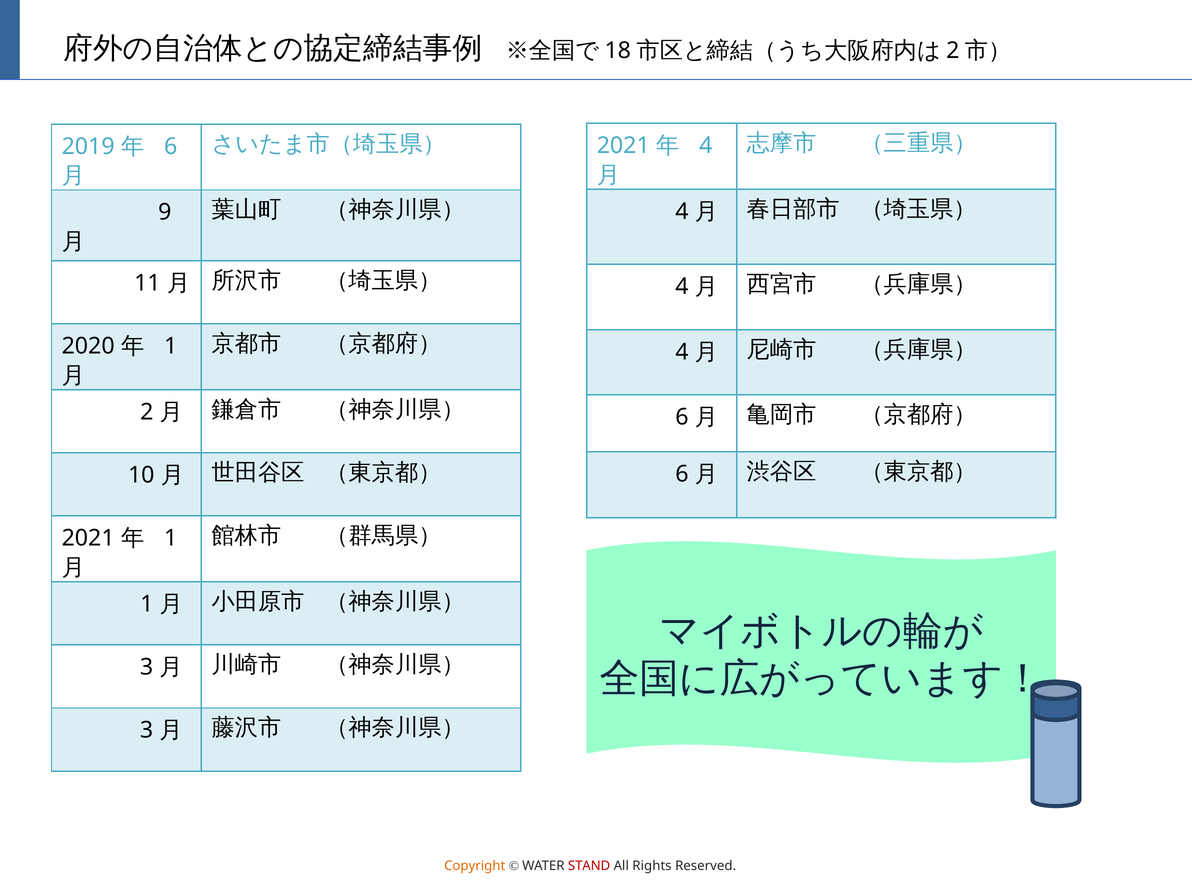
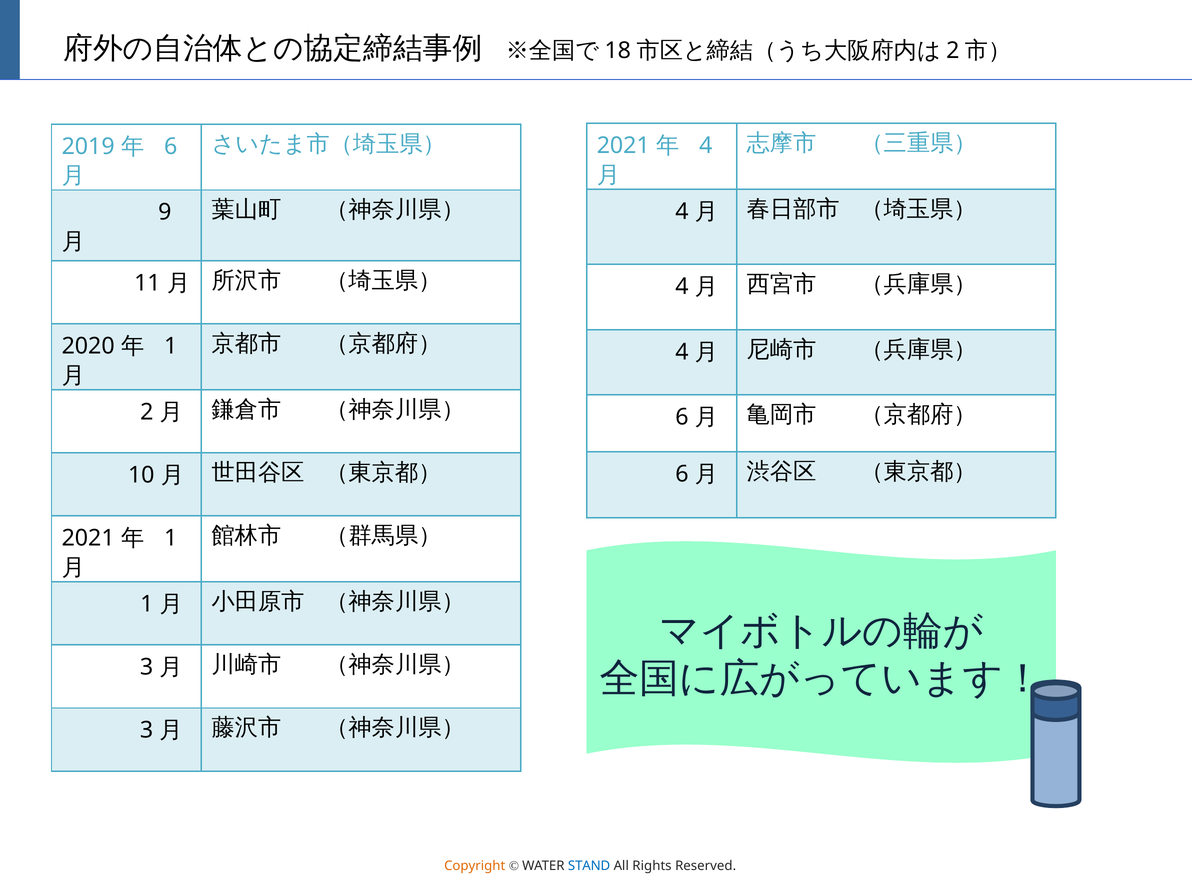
STAND colour: red -> blue
